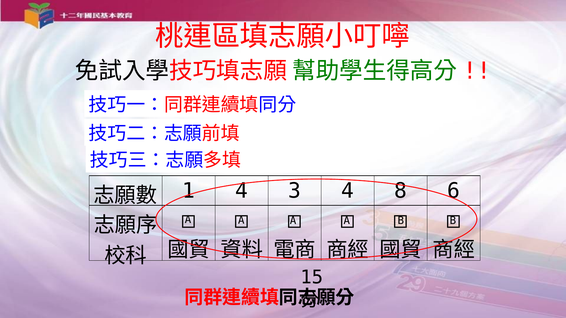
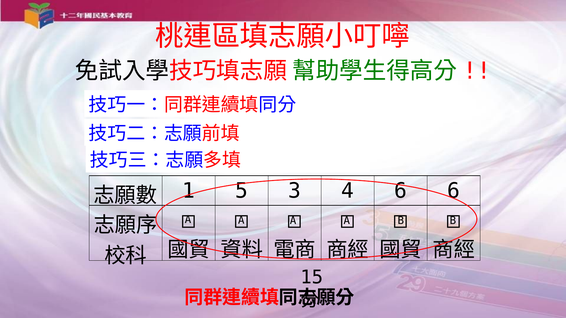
1 4: 4 -> 5
4 8: 8 -> 6
